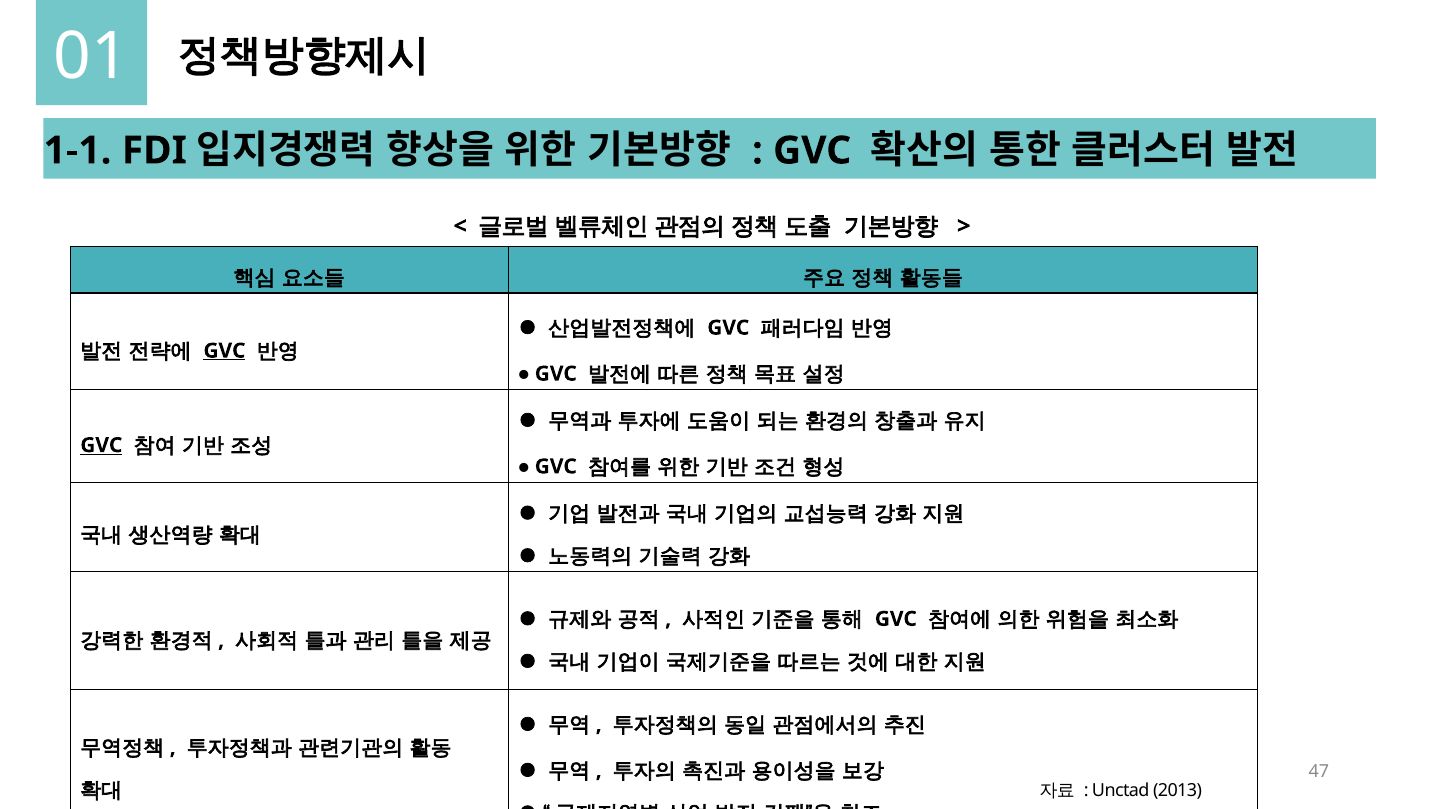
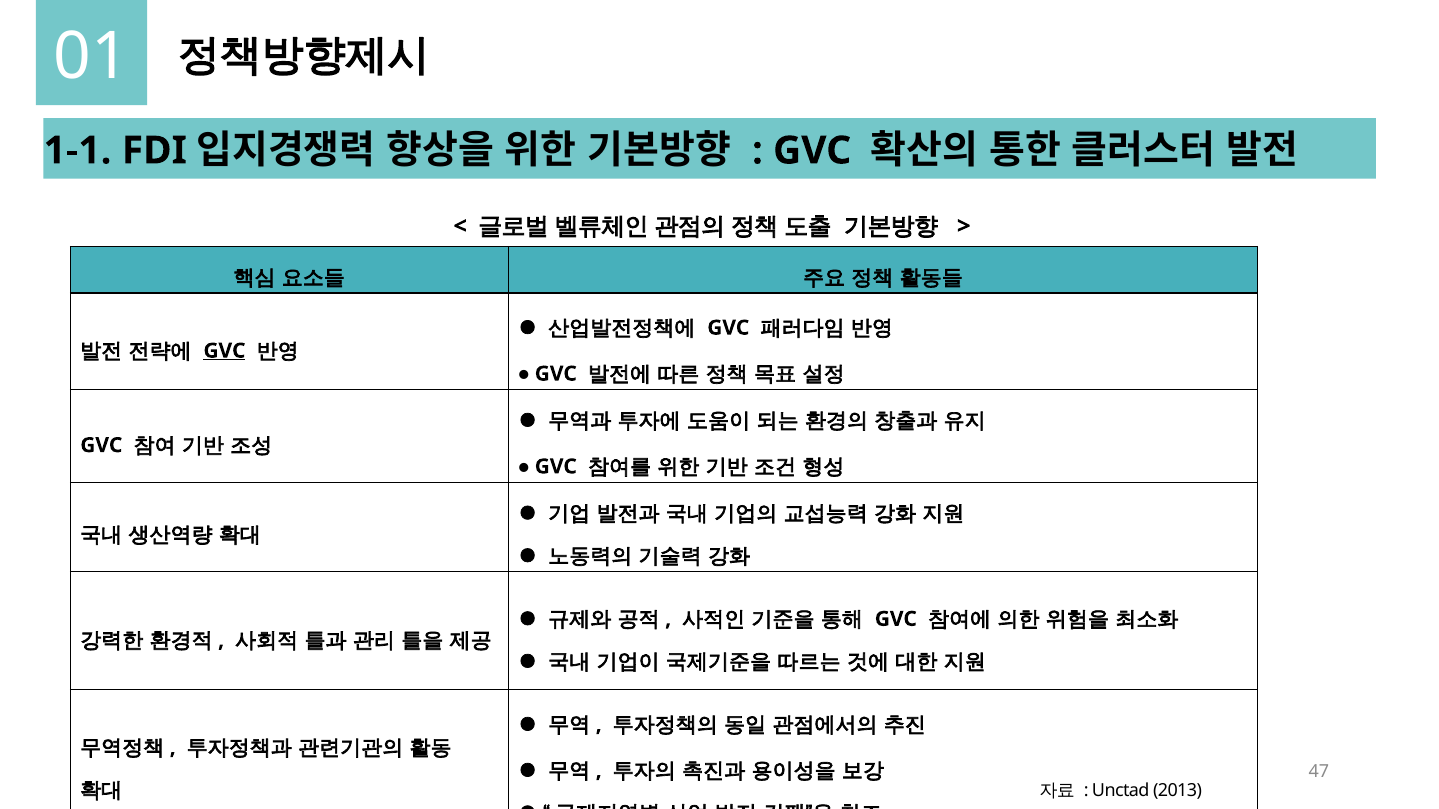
GVC at (101, 446) underline: present -> none
